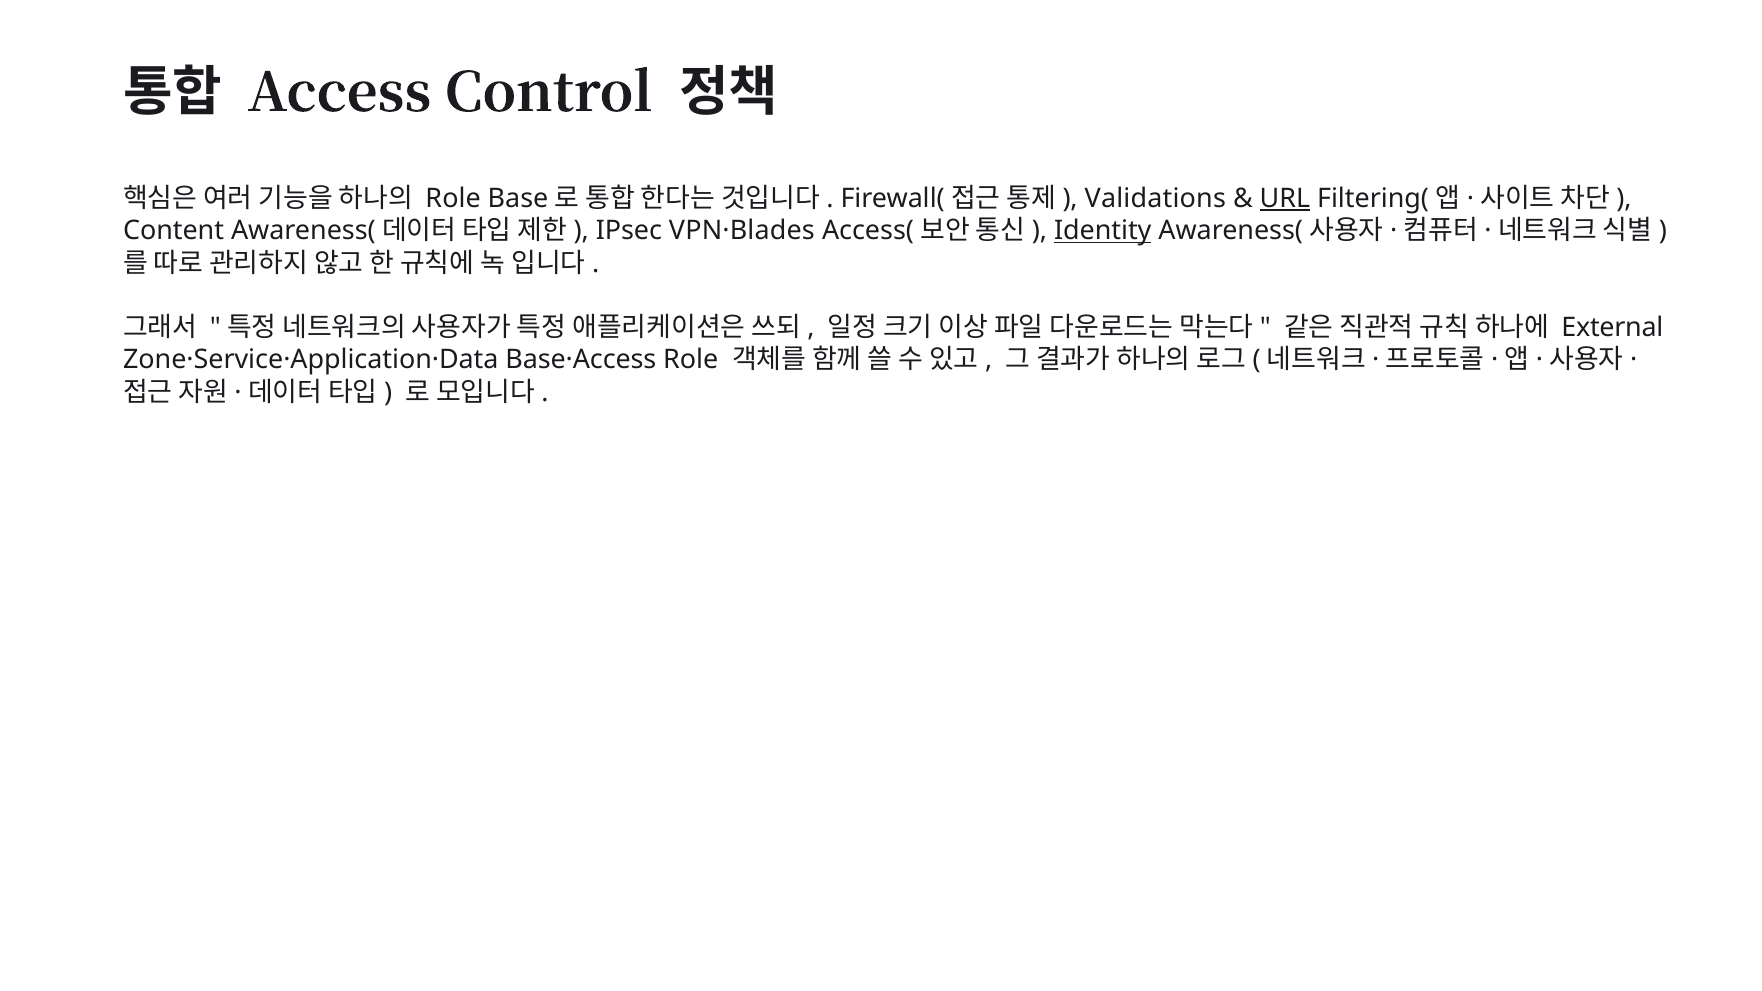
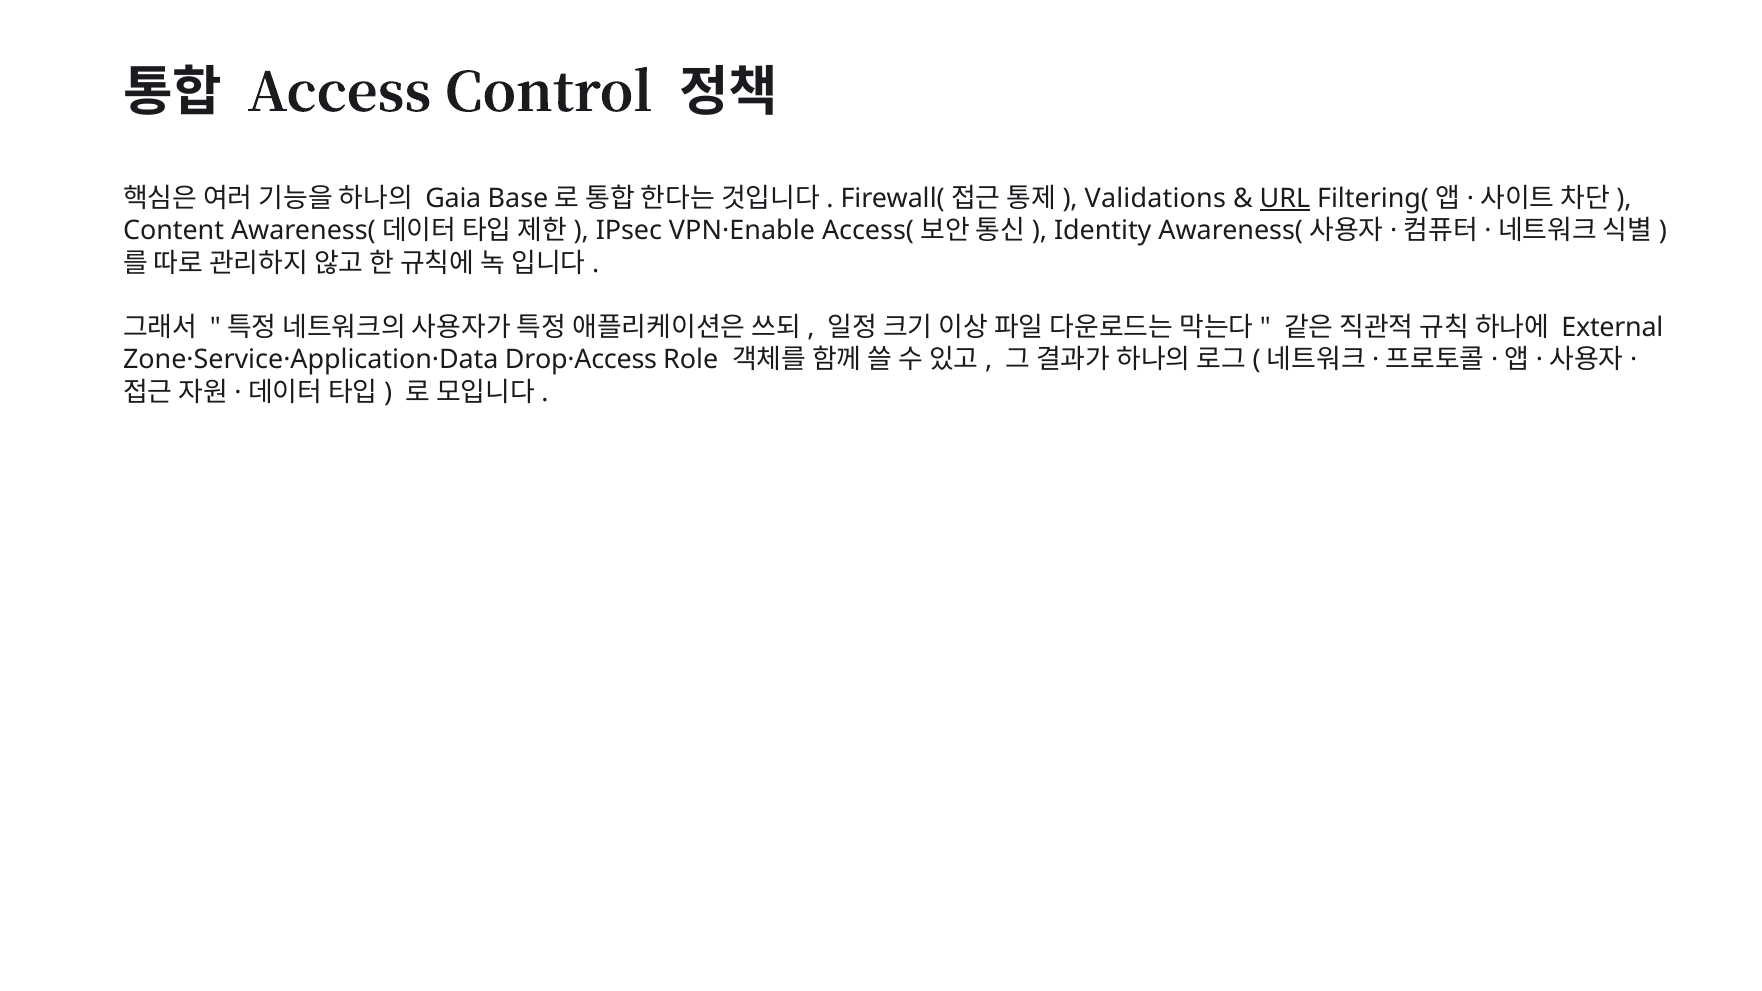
Role at (453, 199): Role -> Gaia
VPN·Blades: VPN·Blades -> VPN·Enable
Identity underline: present -> none
Base·Access: Base·Access -> Drop·Access
